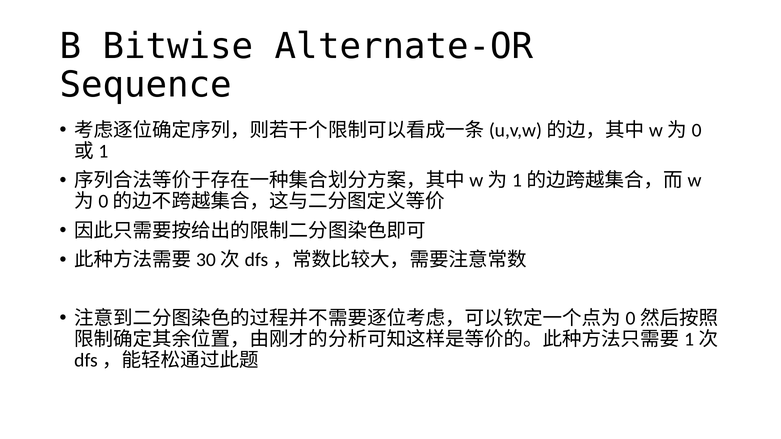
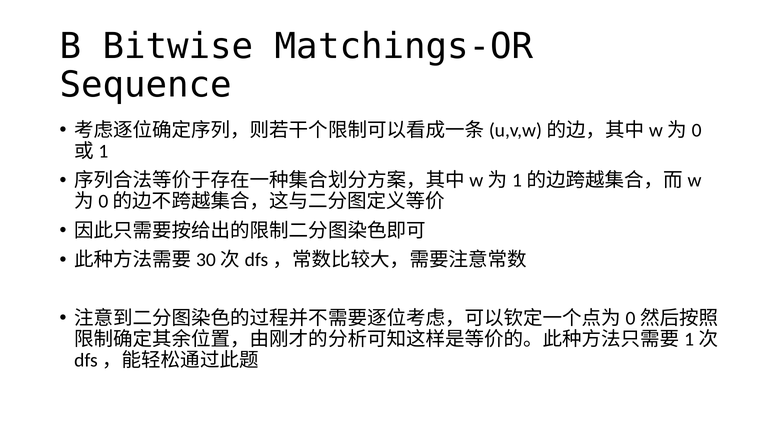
Alternate-OR: Alternate-OR -> Matchings-OR
